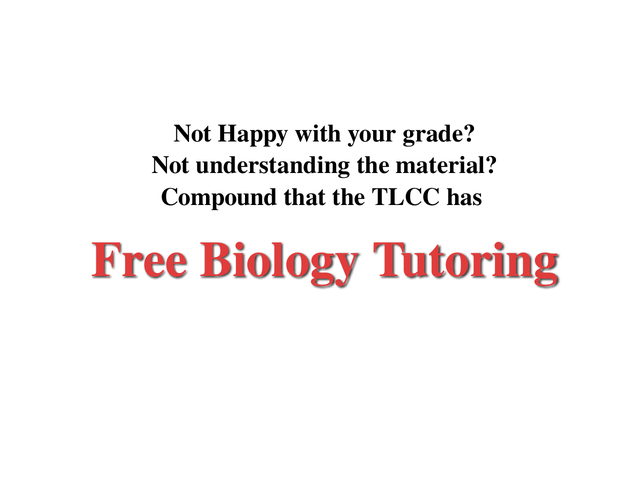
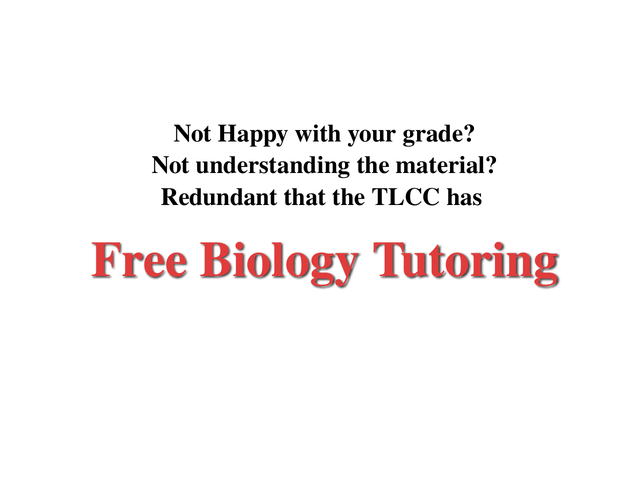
Compound: Compound -> Redundant
